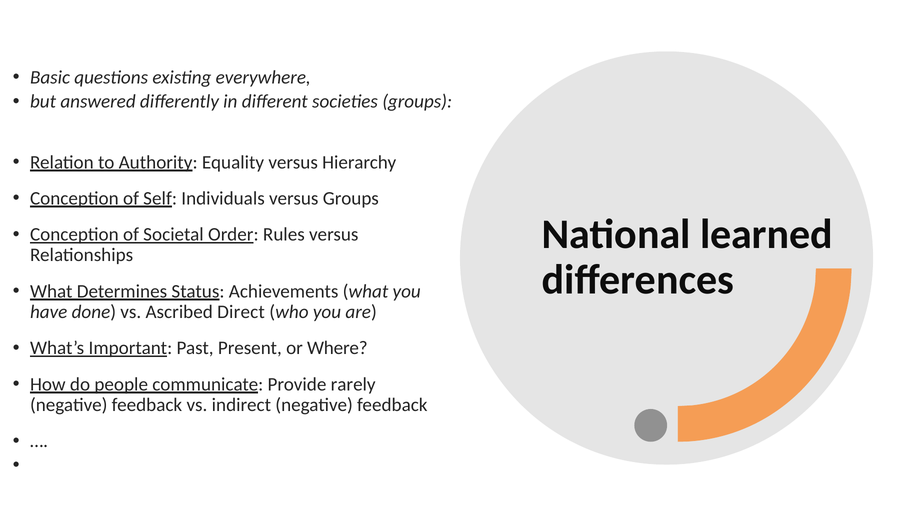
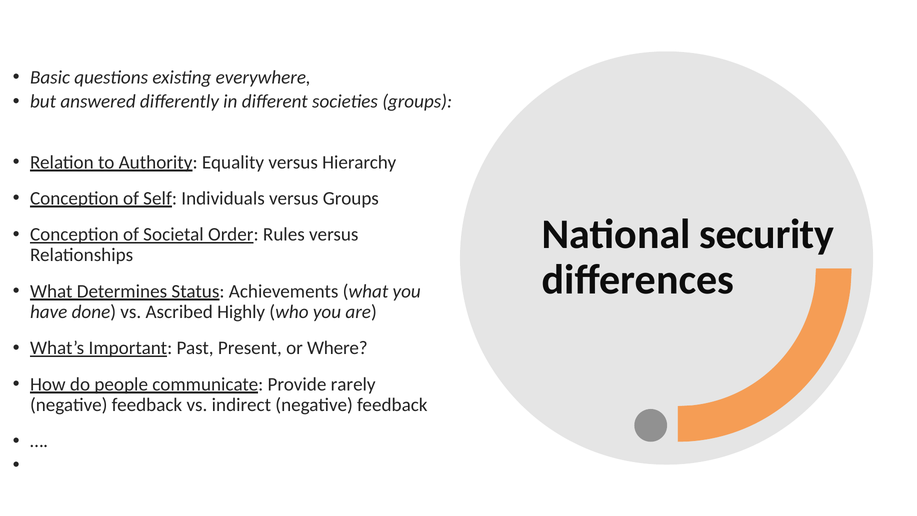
learned: learned -> security
Direct: Direct -> Highly
